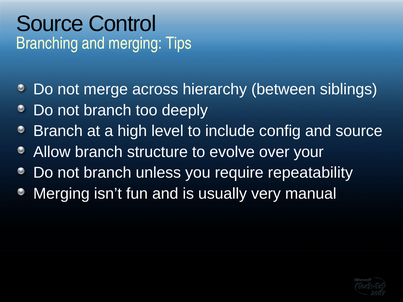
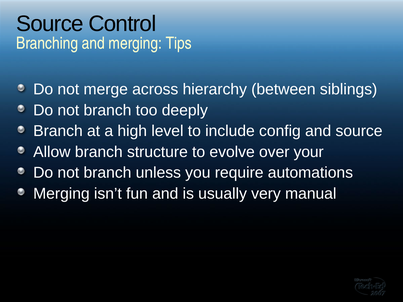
repeatability: repeatability -> automations
